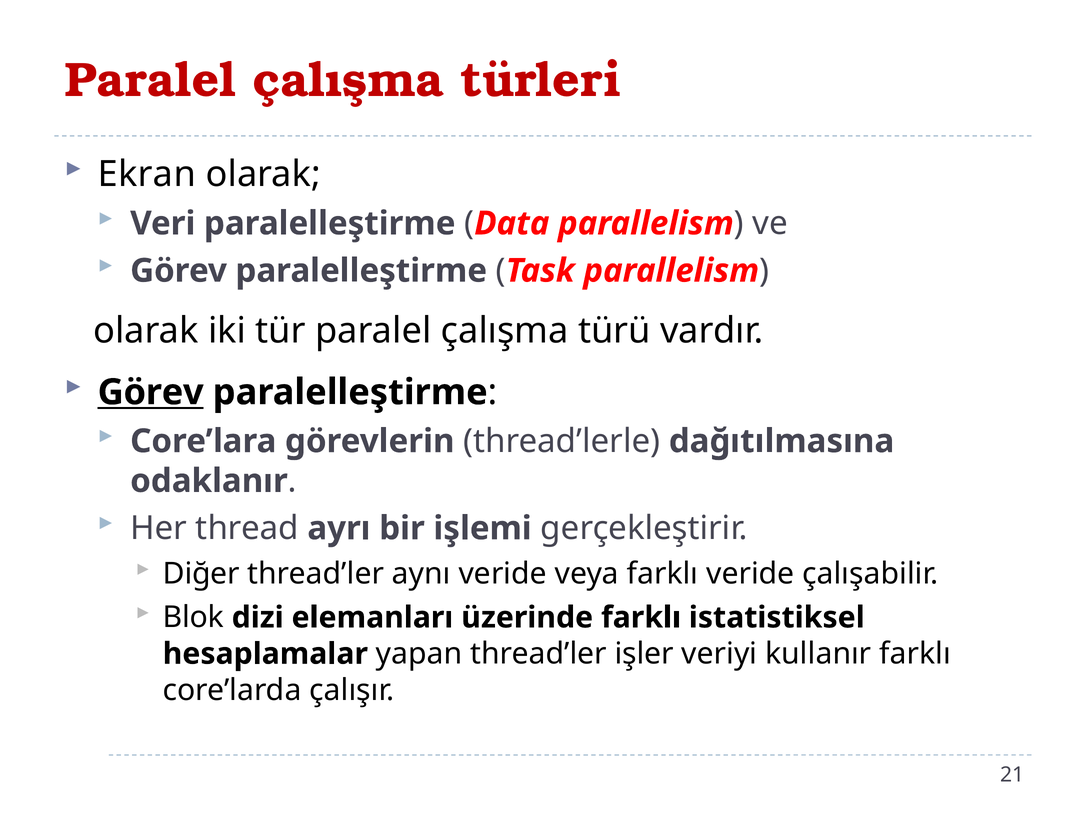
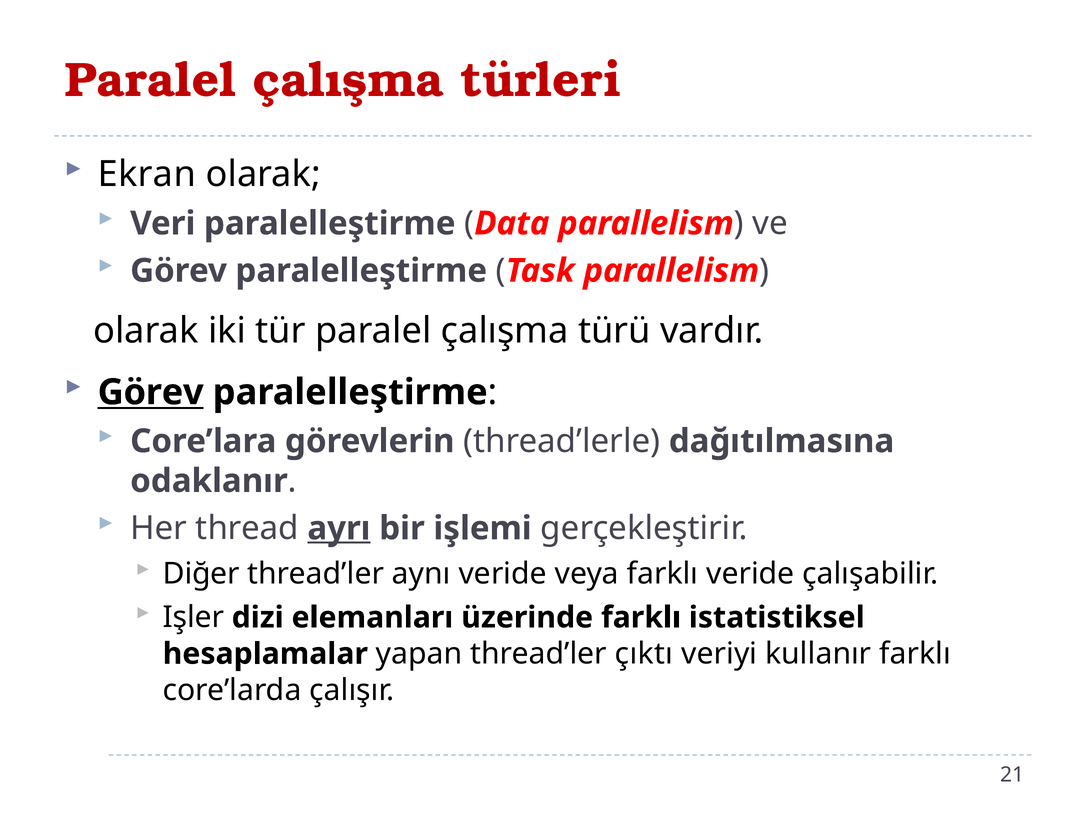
ayrı underline: none -> present
Blok: Blok -> Işler
işler: işler -> çıktı
